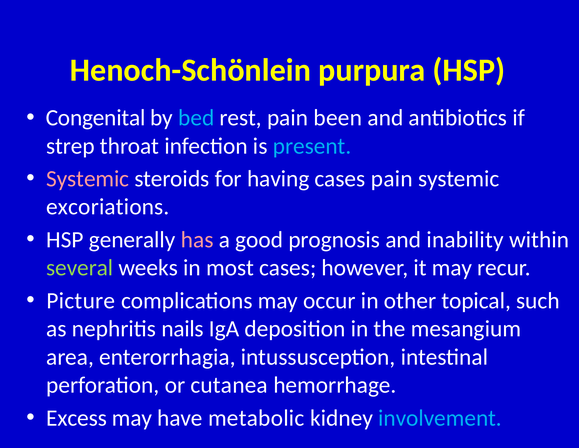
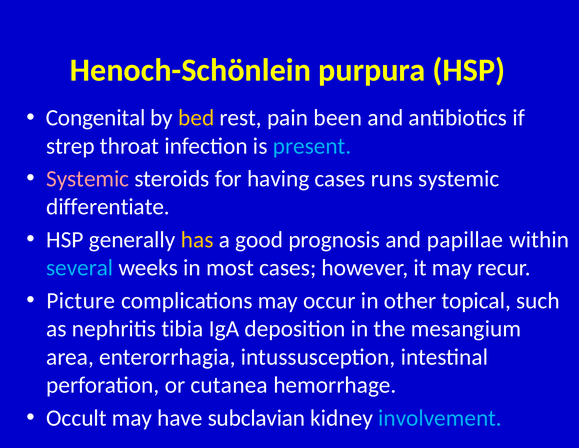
bed colour: light blue -> yellow
cases pain: pain -> runs
excoriations: excoriations -> differentiate
has colour: pink -> yellow
inability: inability -> papillae
several colour: light green -> light blue
nails: nails -> tibia
Excess: Excess -> Occult
metabolic: metabolic -> subclavian
